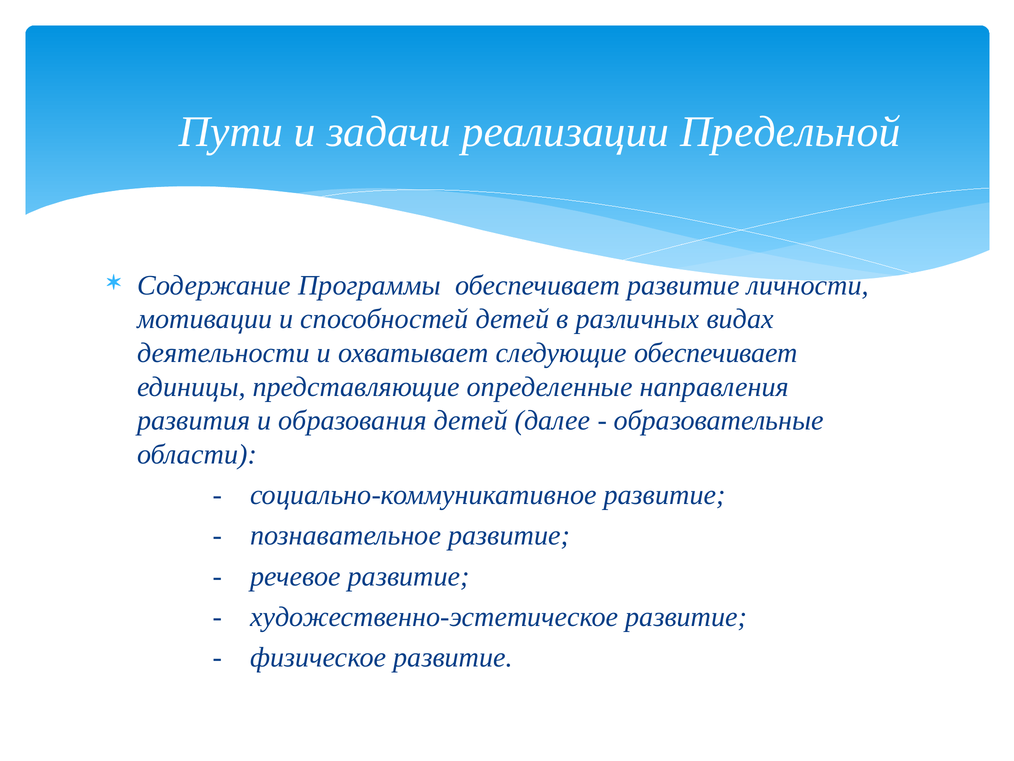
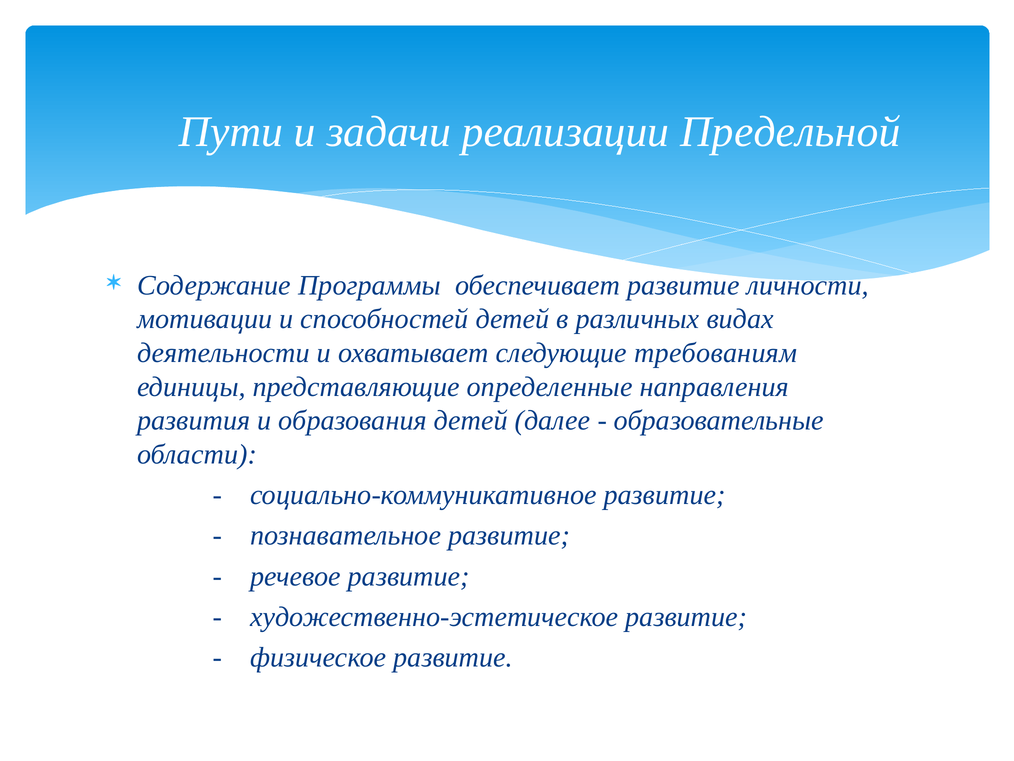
следующие обеспечивает: обеспечивает -> требованиям
